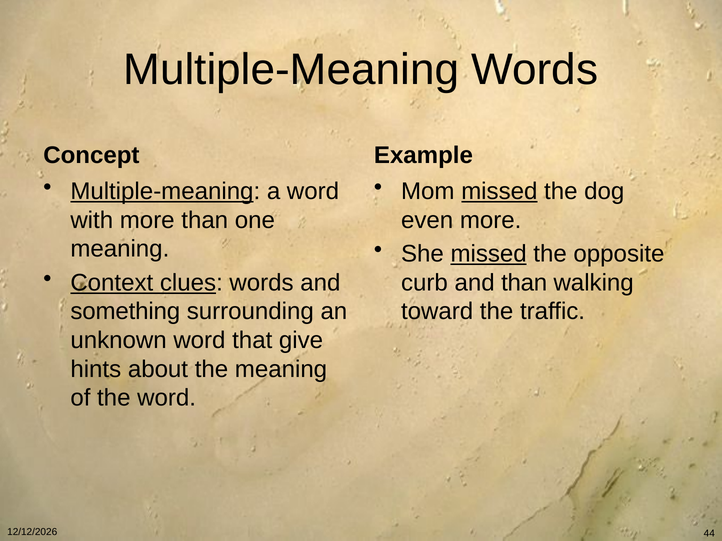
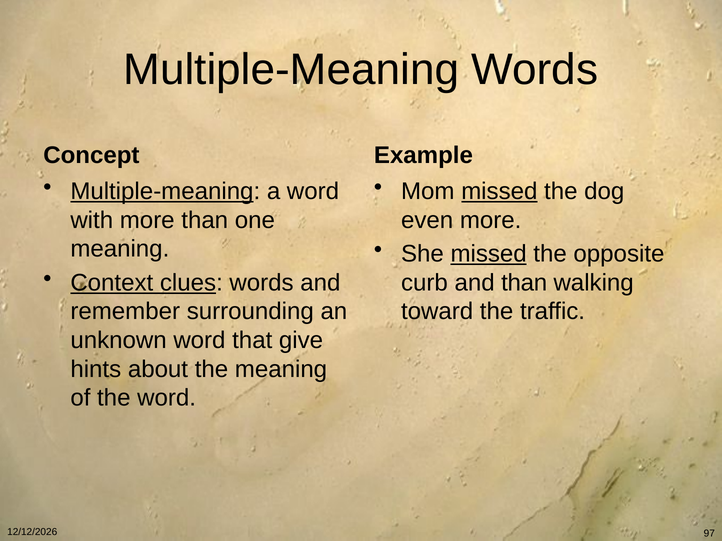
something: something -> remember
44: 44 -> 97
